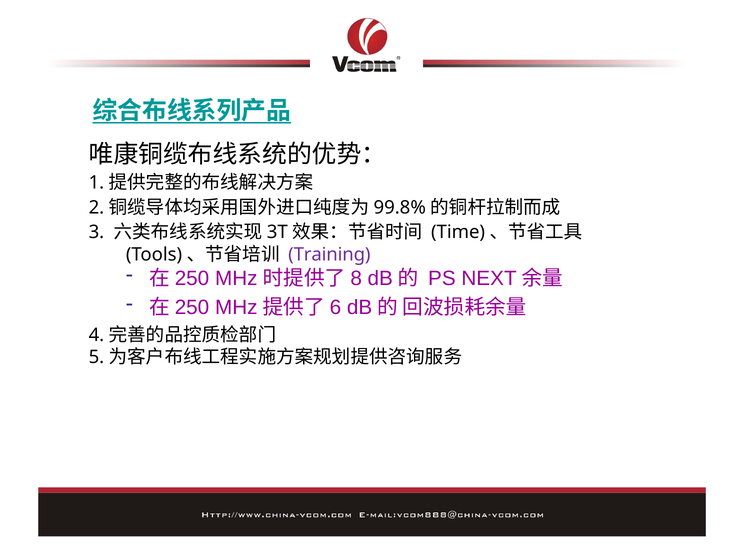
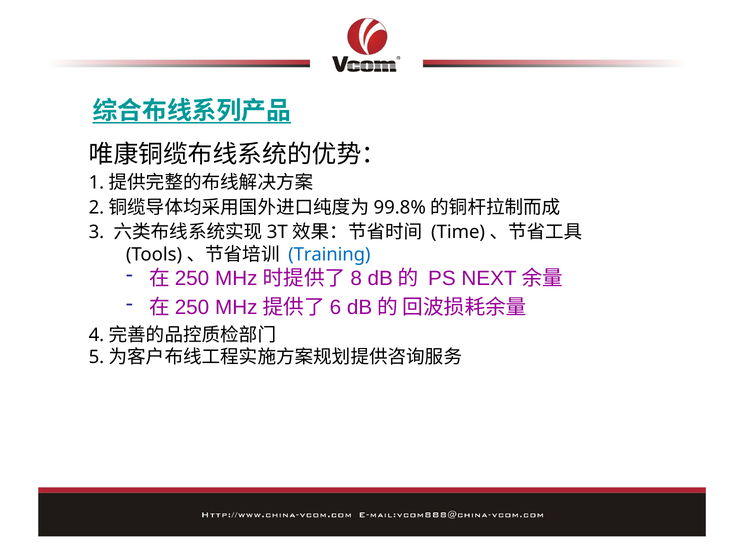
Training colour: purple -> blue
